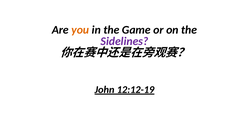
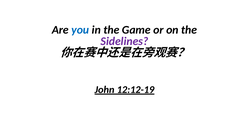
you colour: orange -> blue
